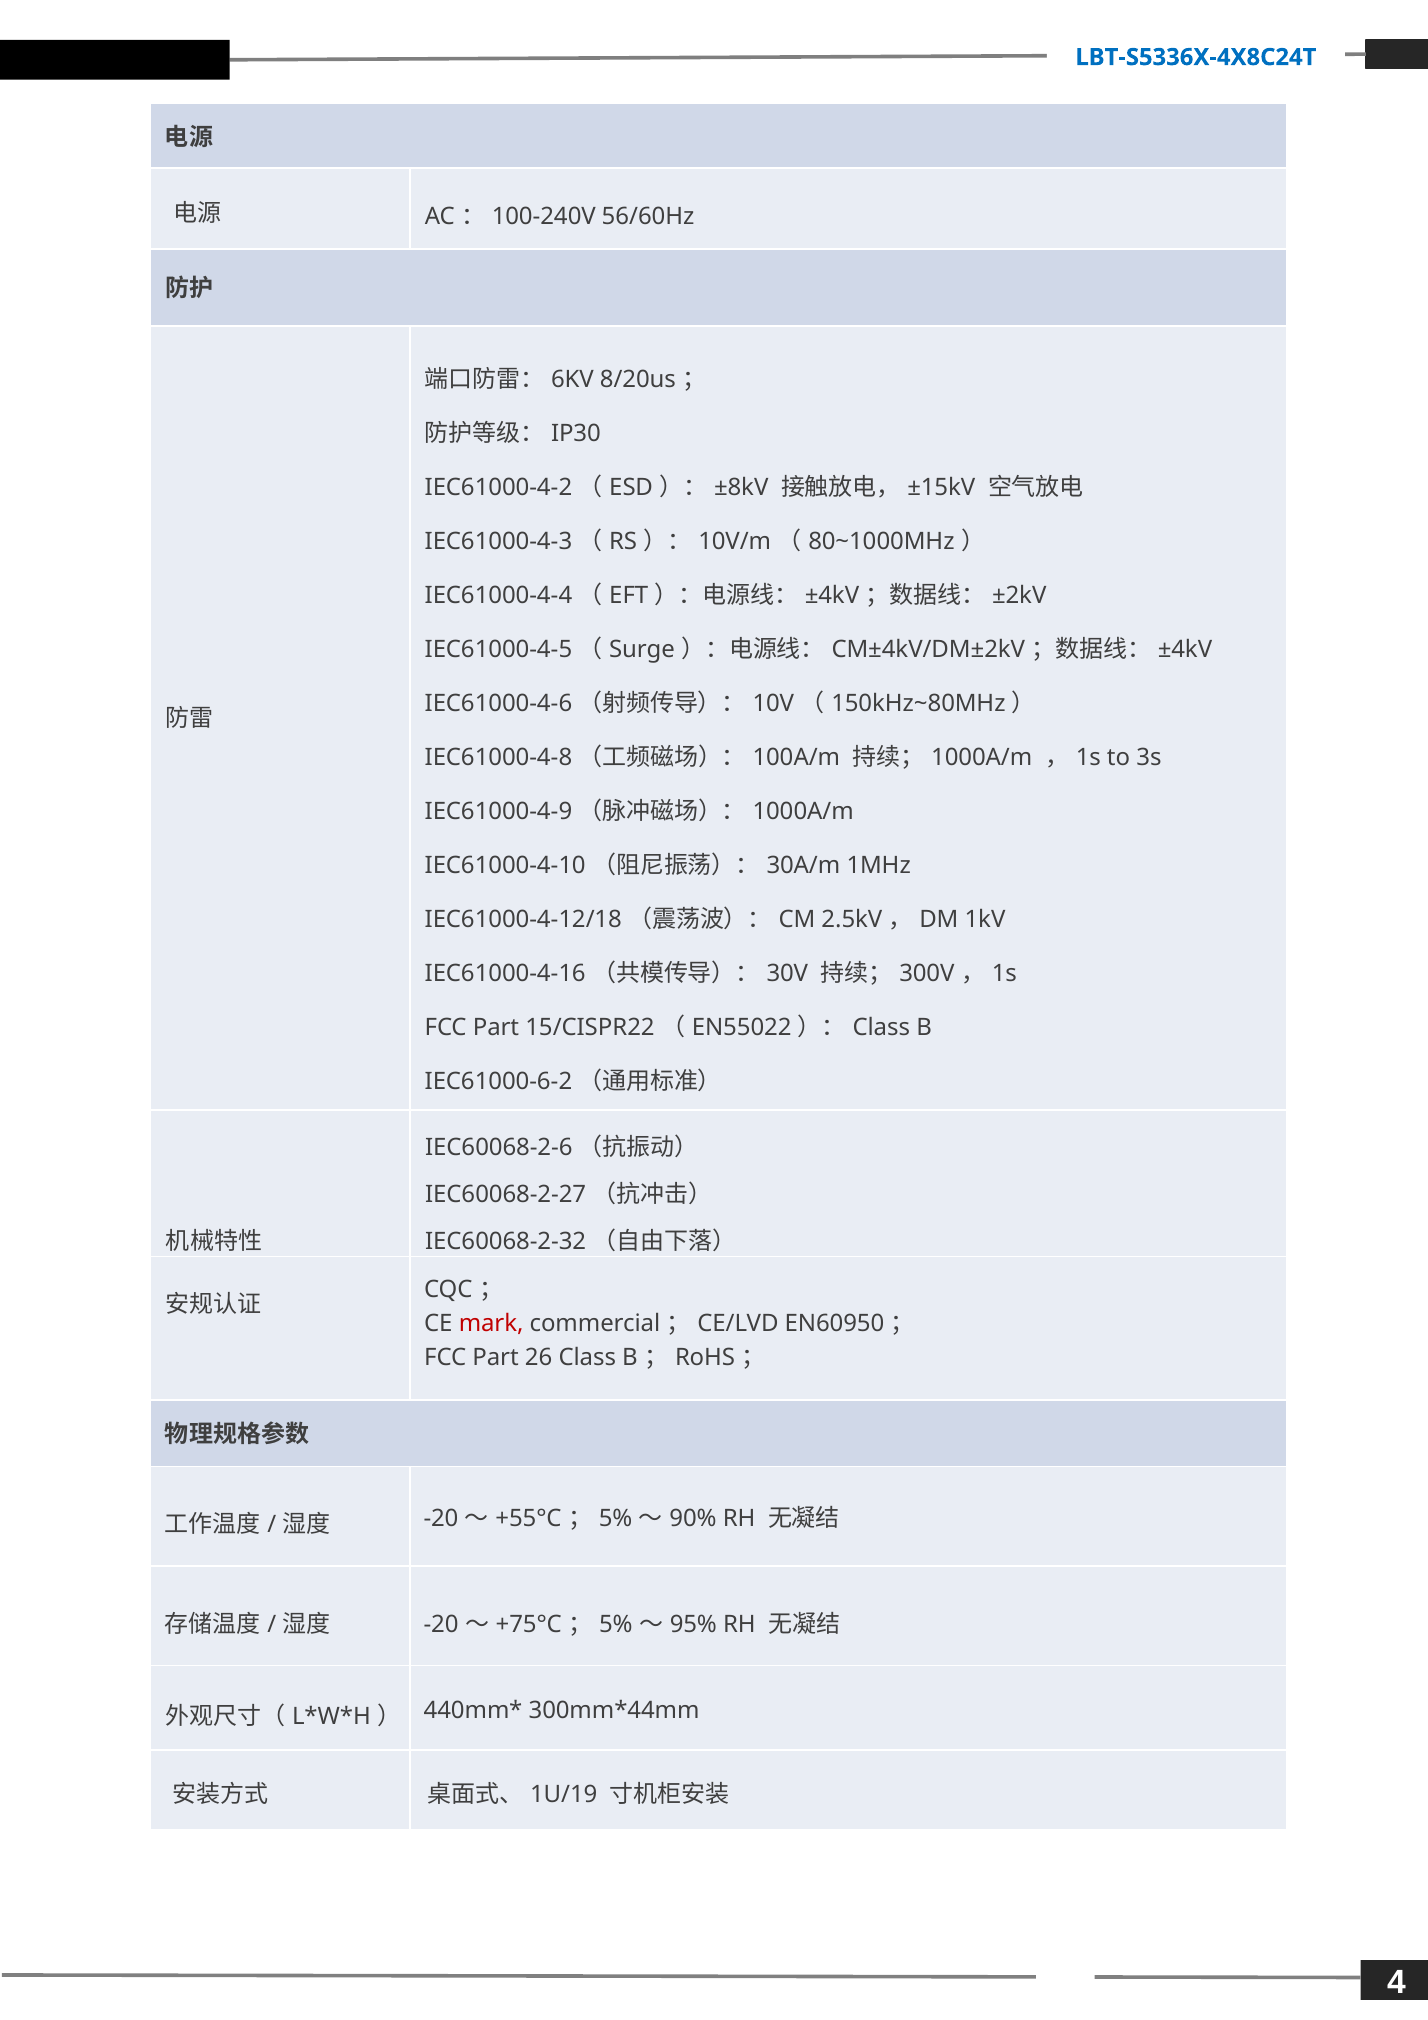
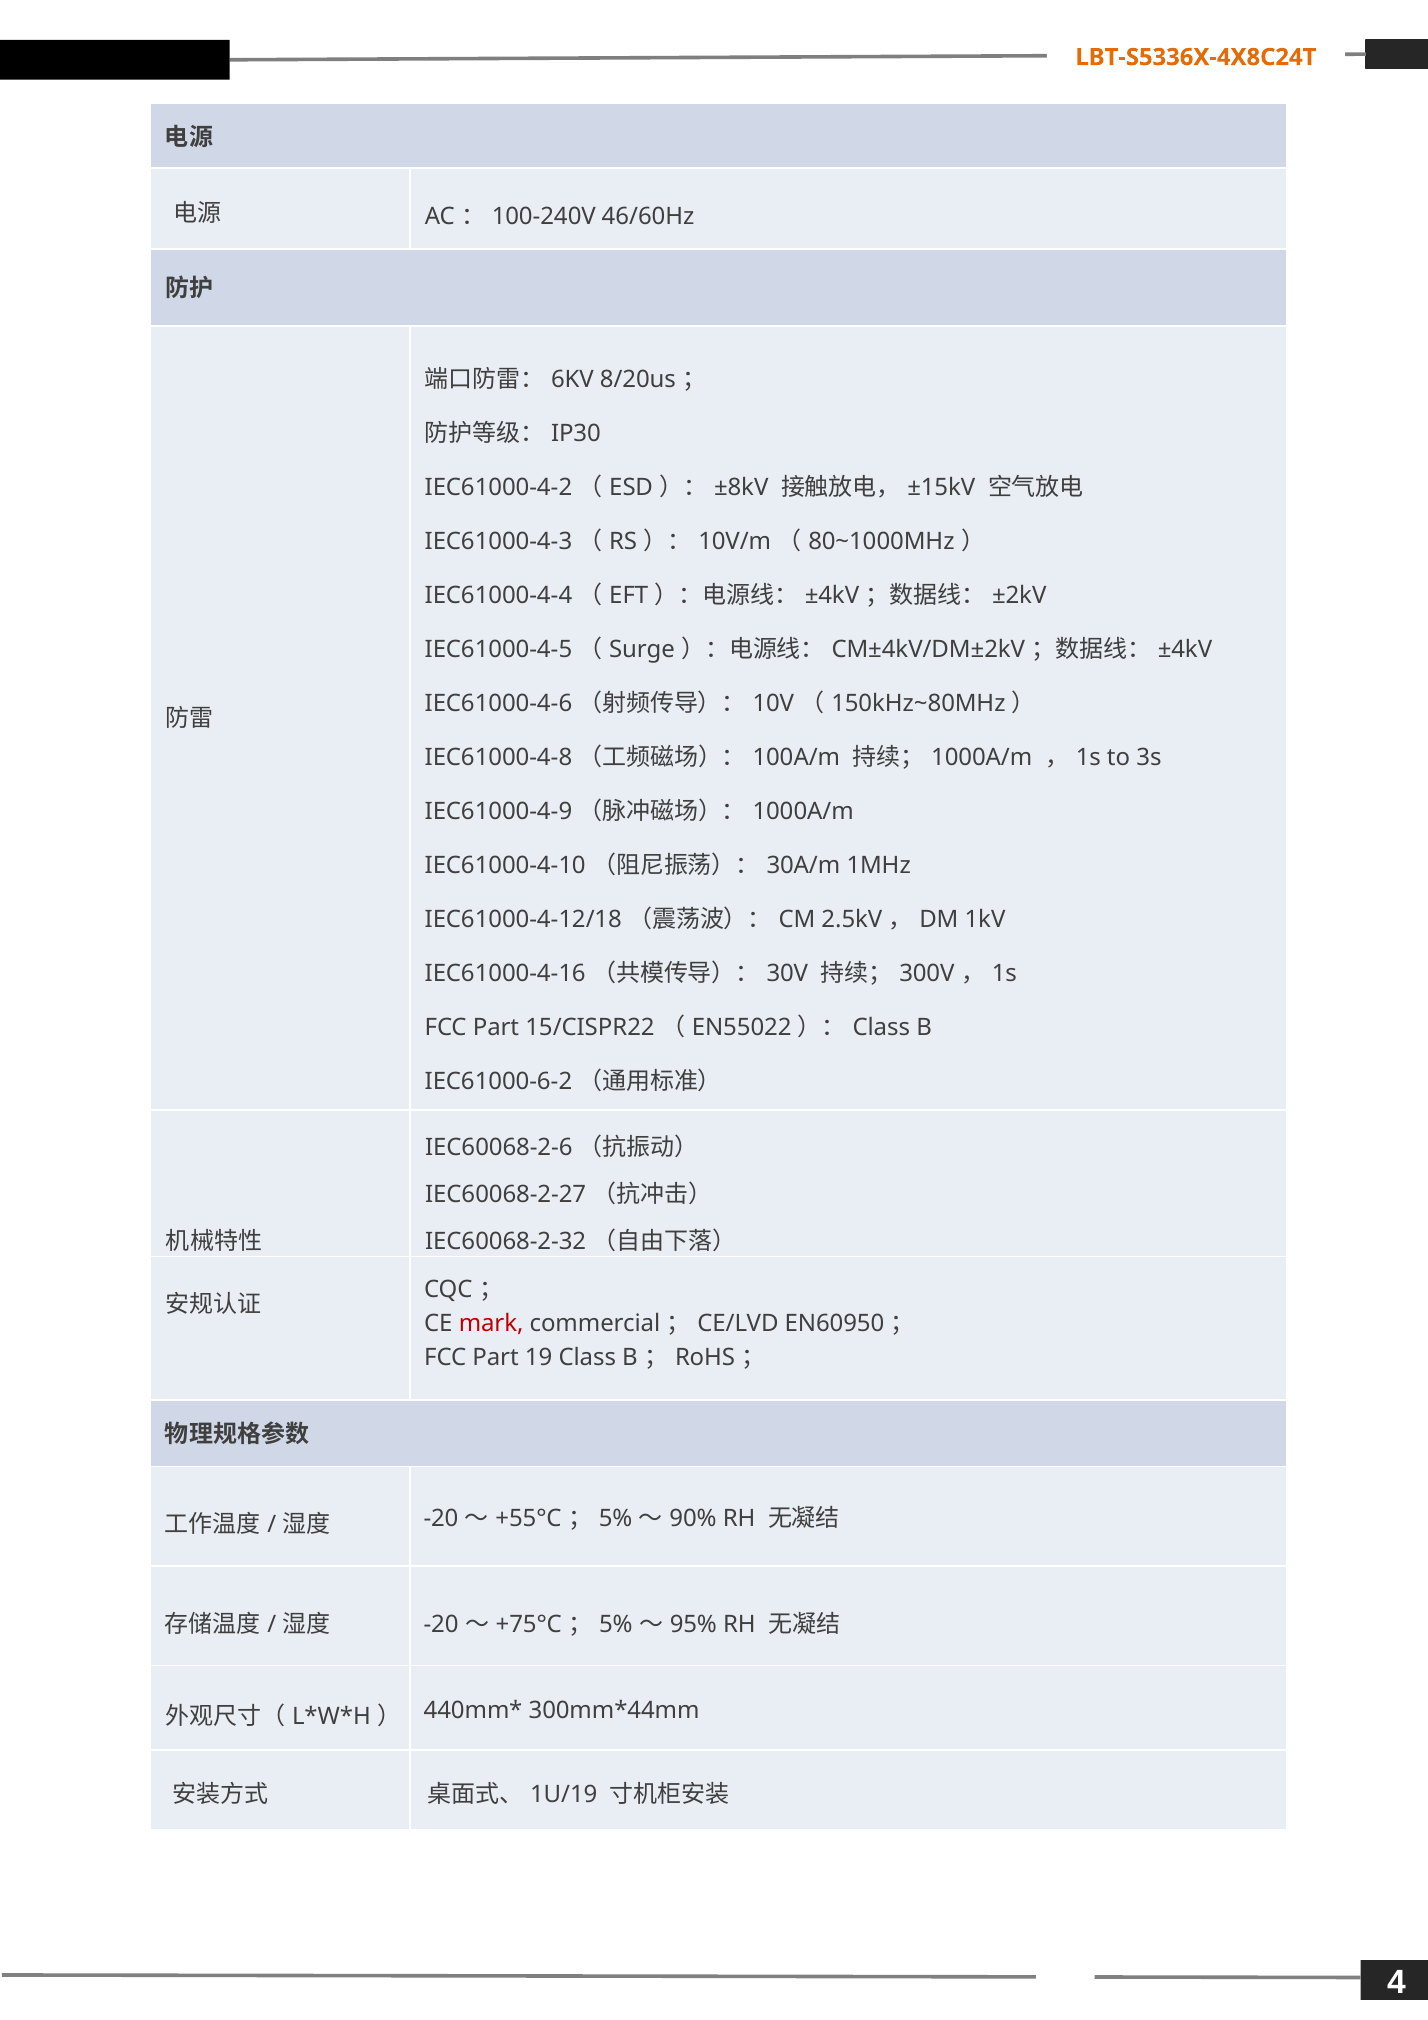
LBT-S5336X-4X8C24T colour: blue -> orange
56/60Hz: 56/60Hz -> 46/60Hz
26: 26 -> 19
